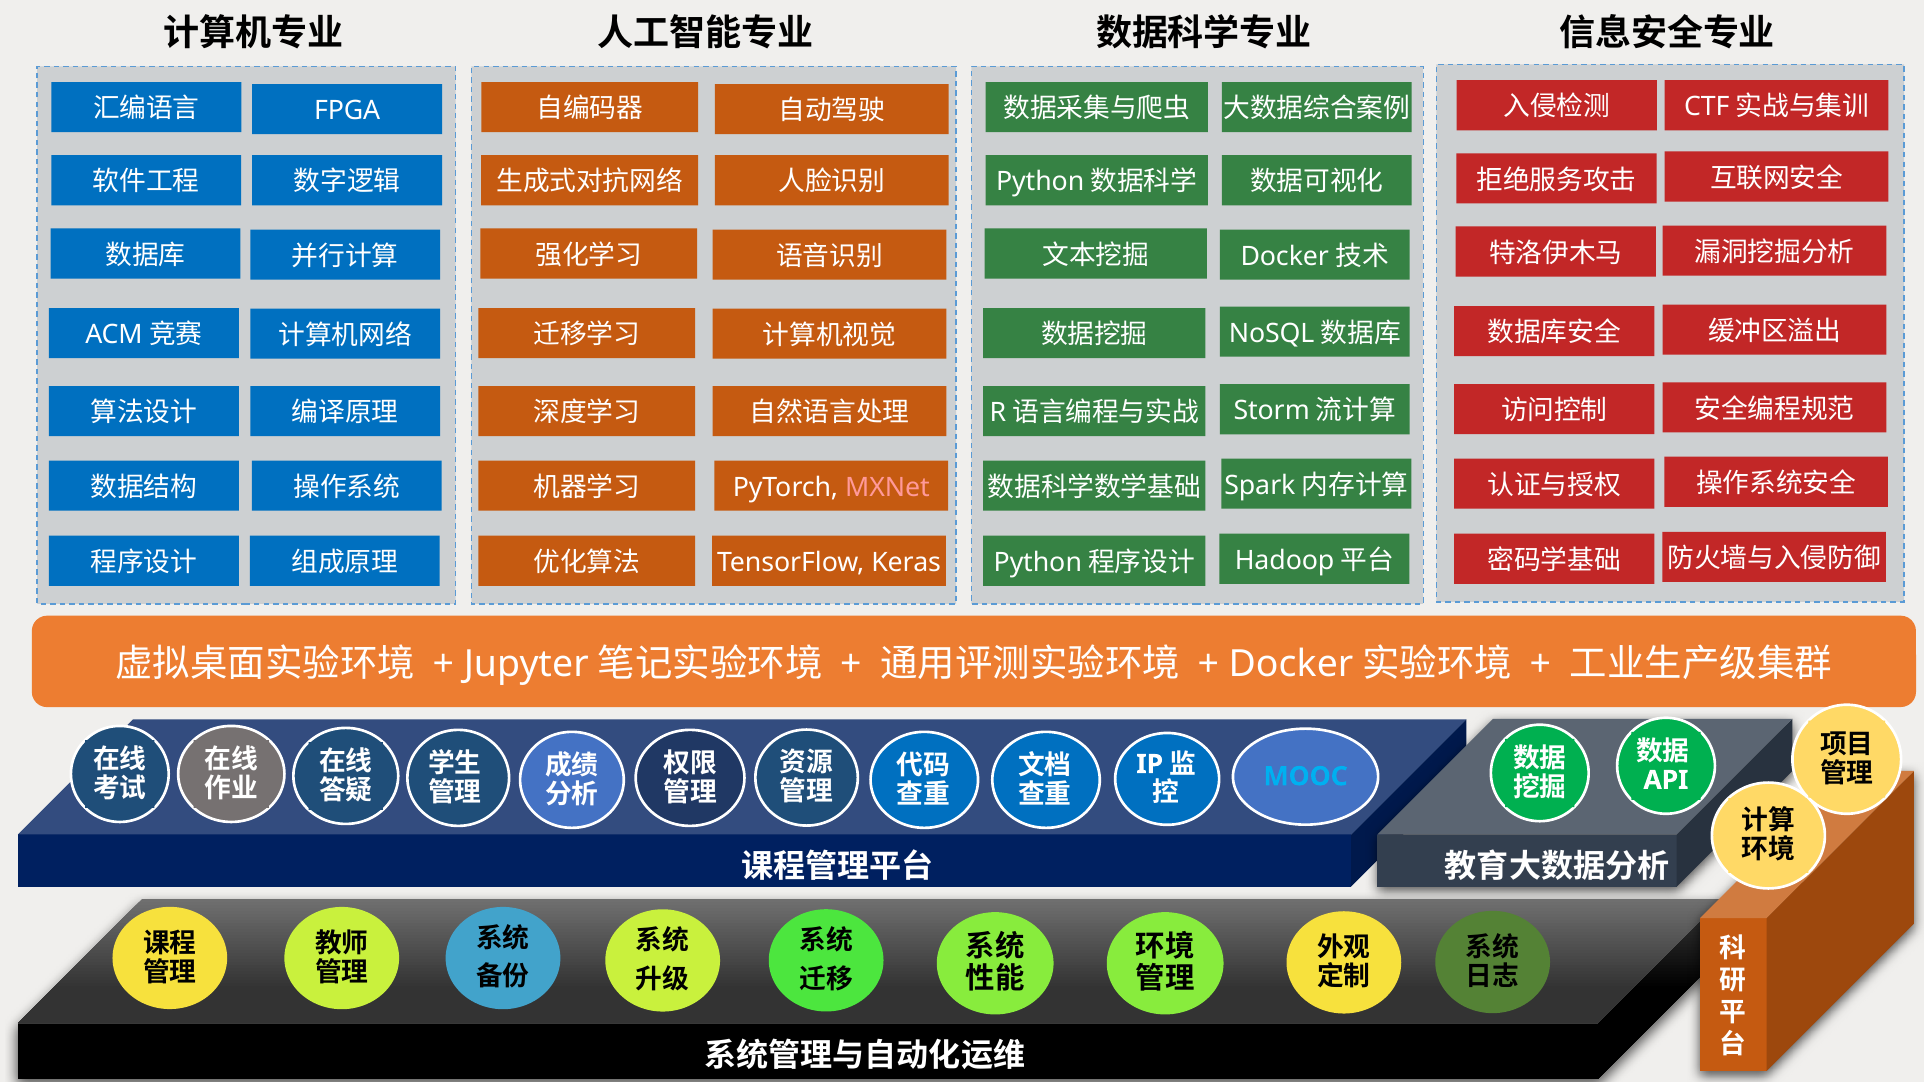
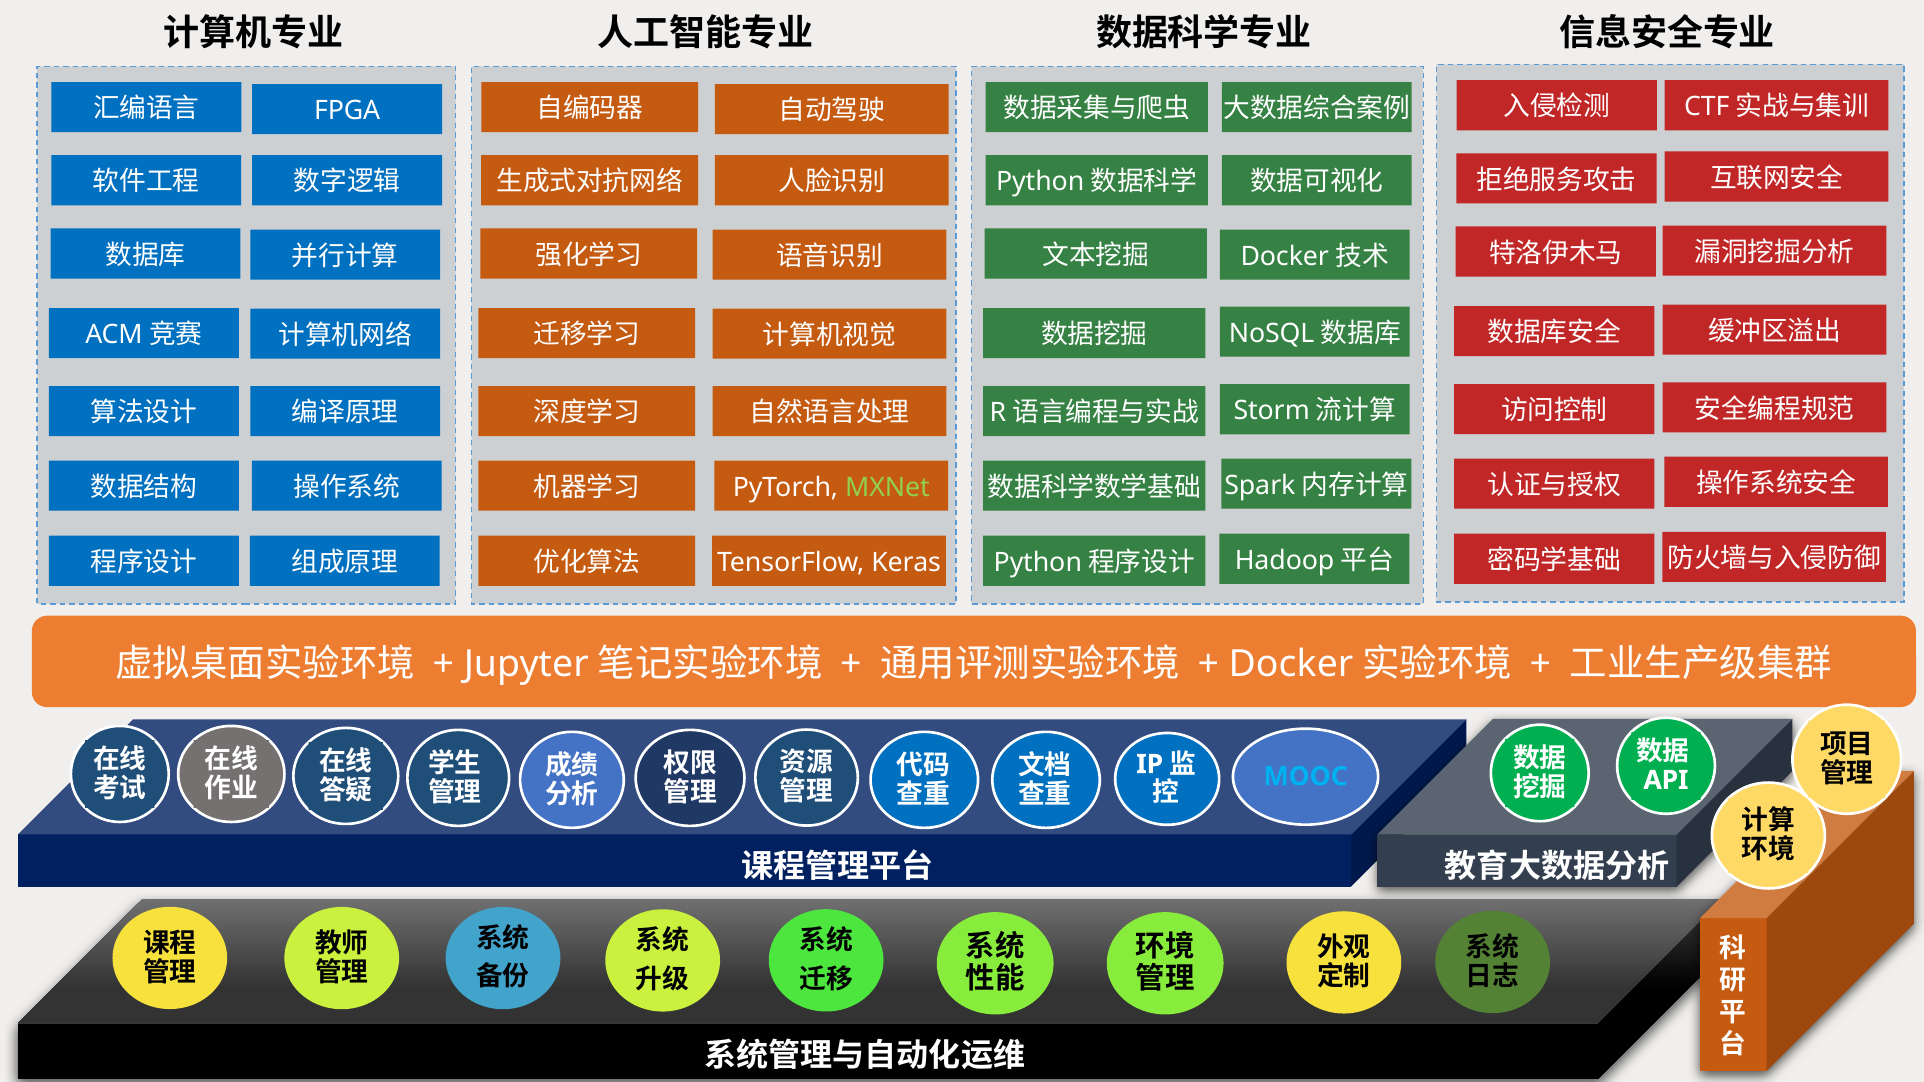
MXNet colour: pink -> light green
